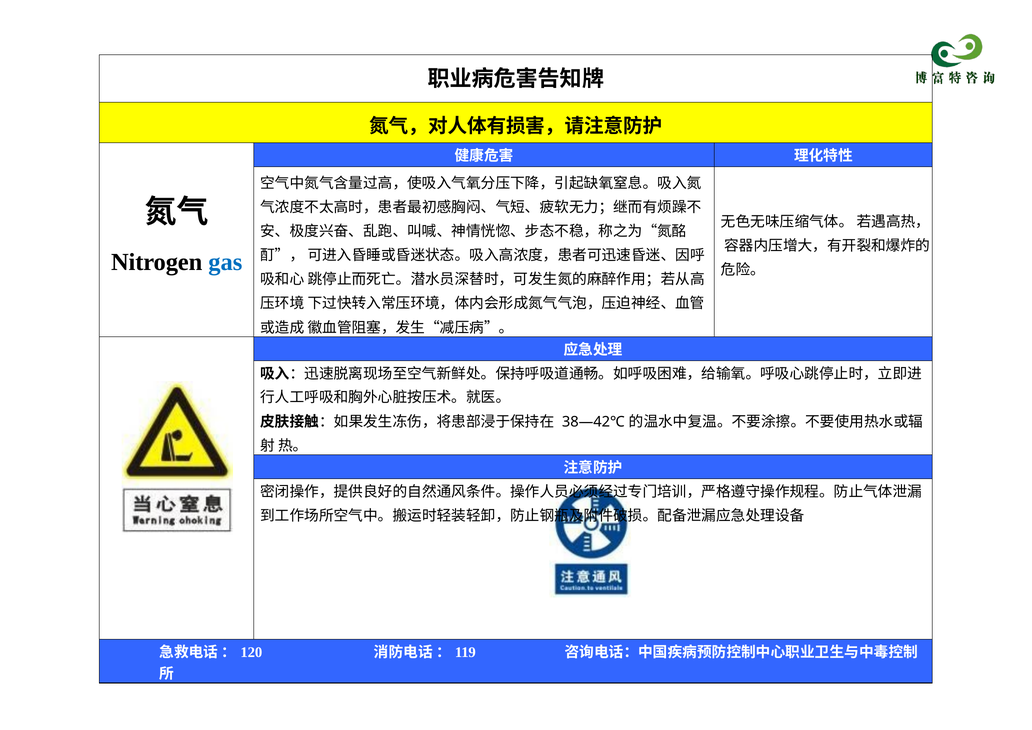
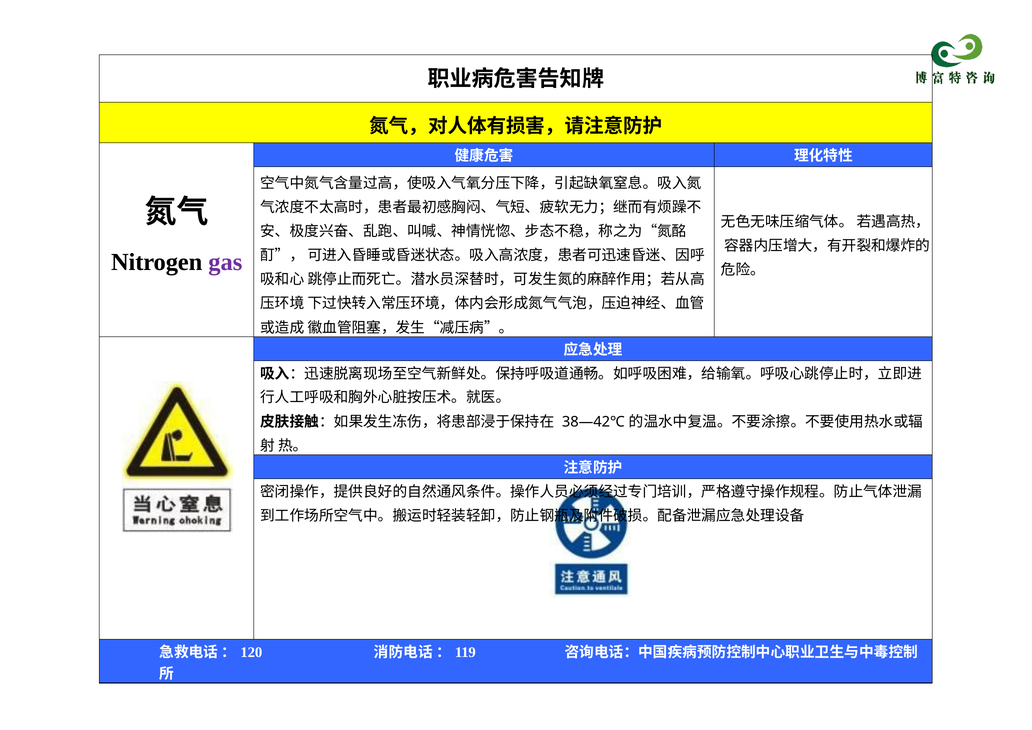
gas colour: blue -> purple
